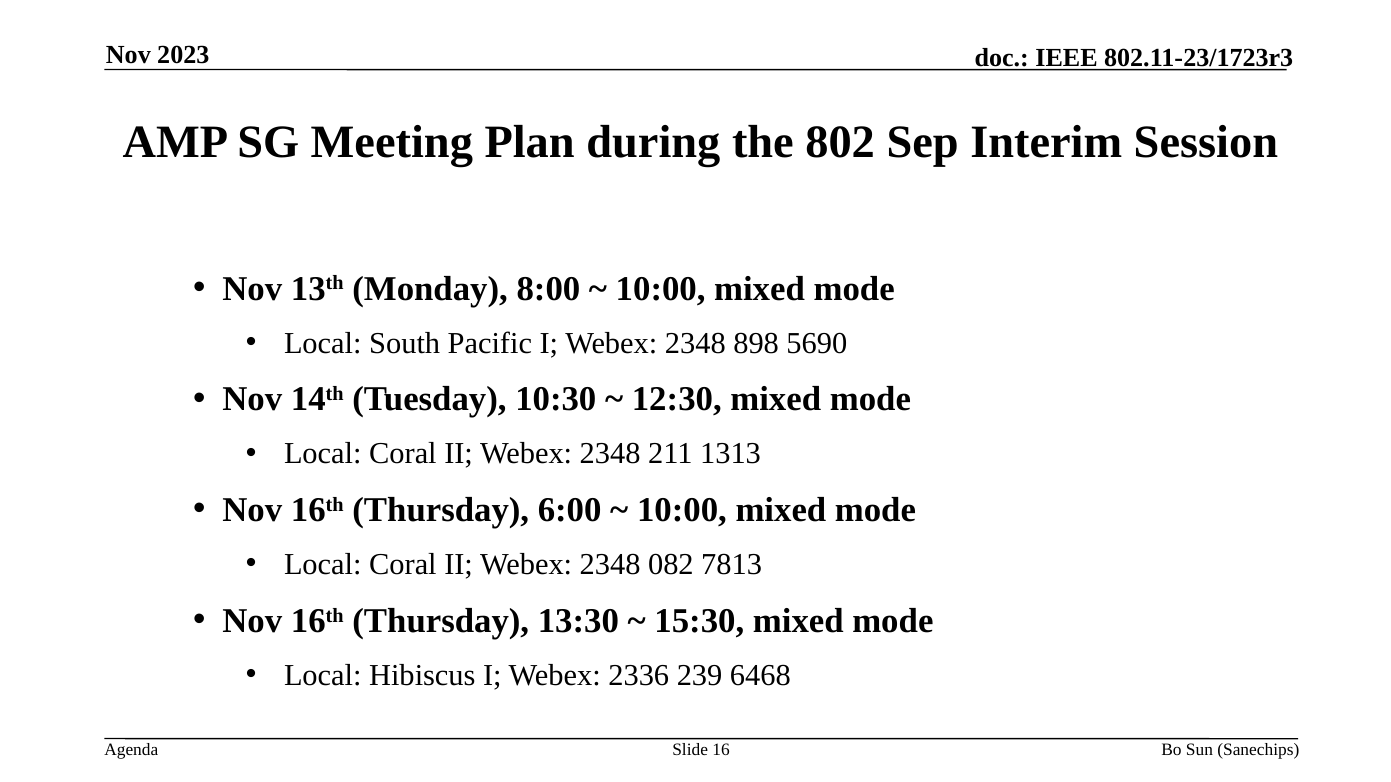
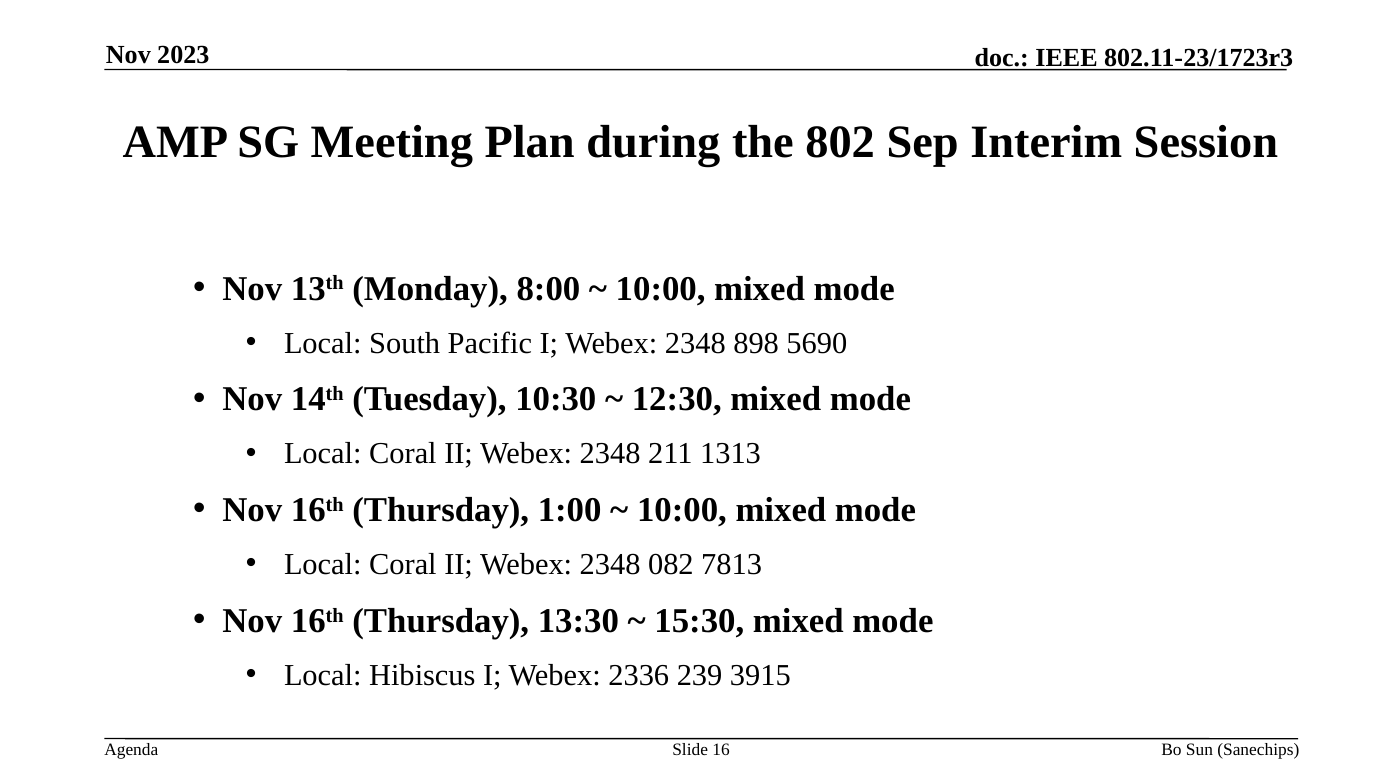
6:00: 6:00 -> 1:00
6468: 6468 -> 3915
